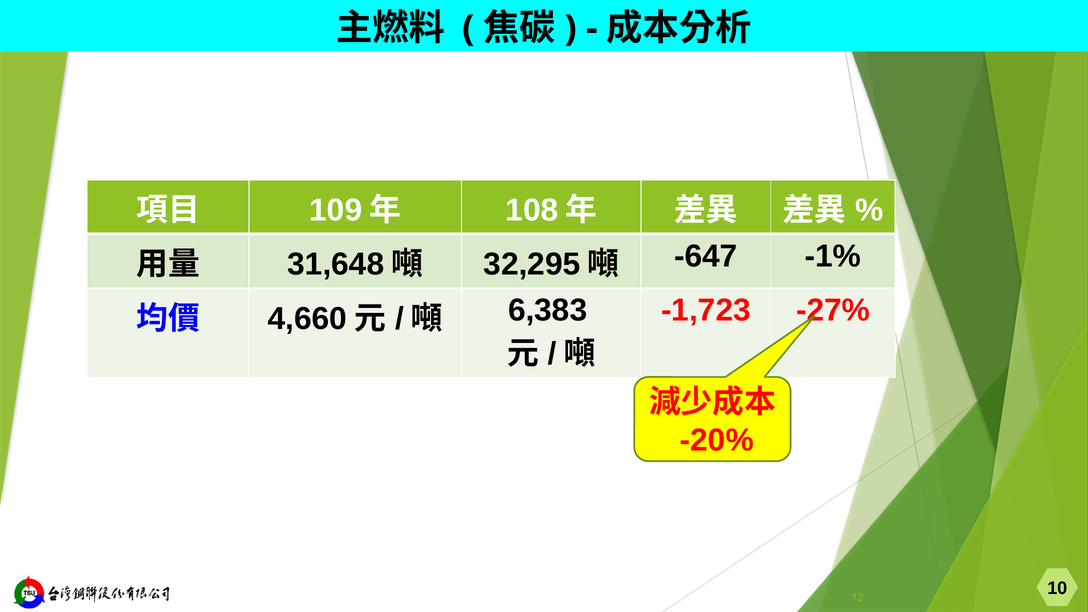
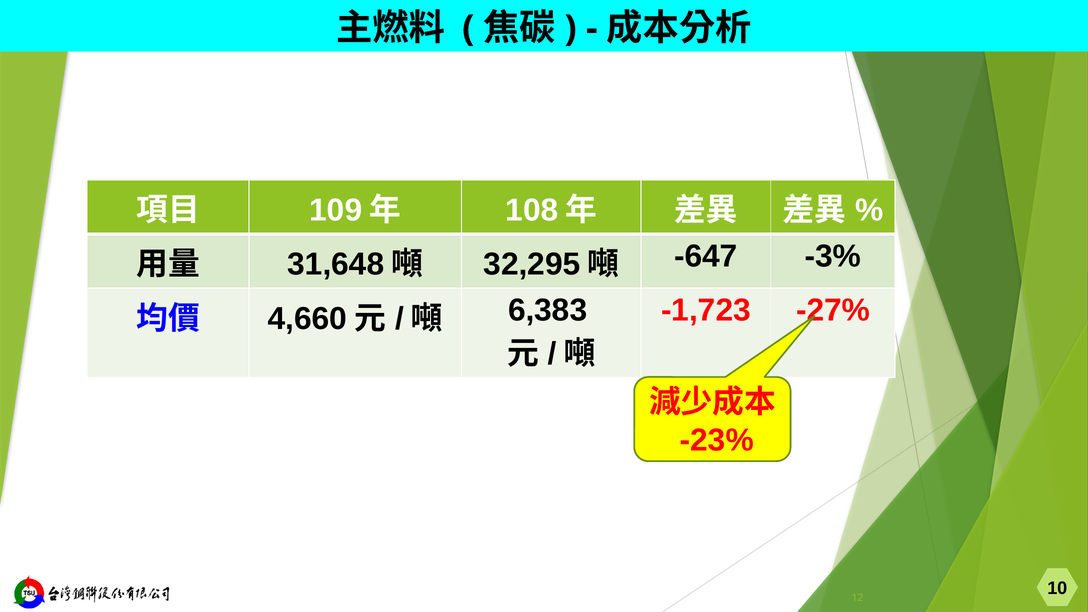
-1%: -1% -> -3%
-20%: -20% -> -23%
